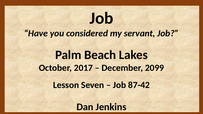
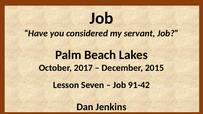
2099: 2099 -> 2015
87-42: 87-42 -> 91-42
